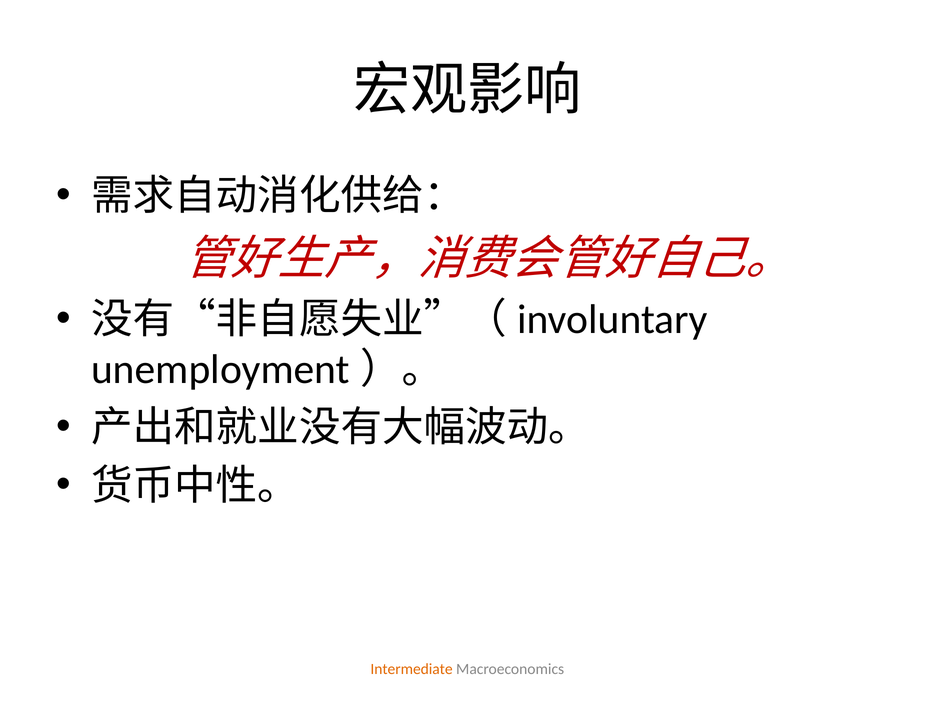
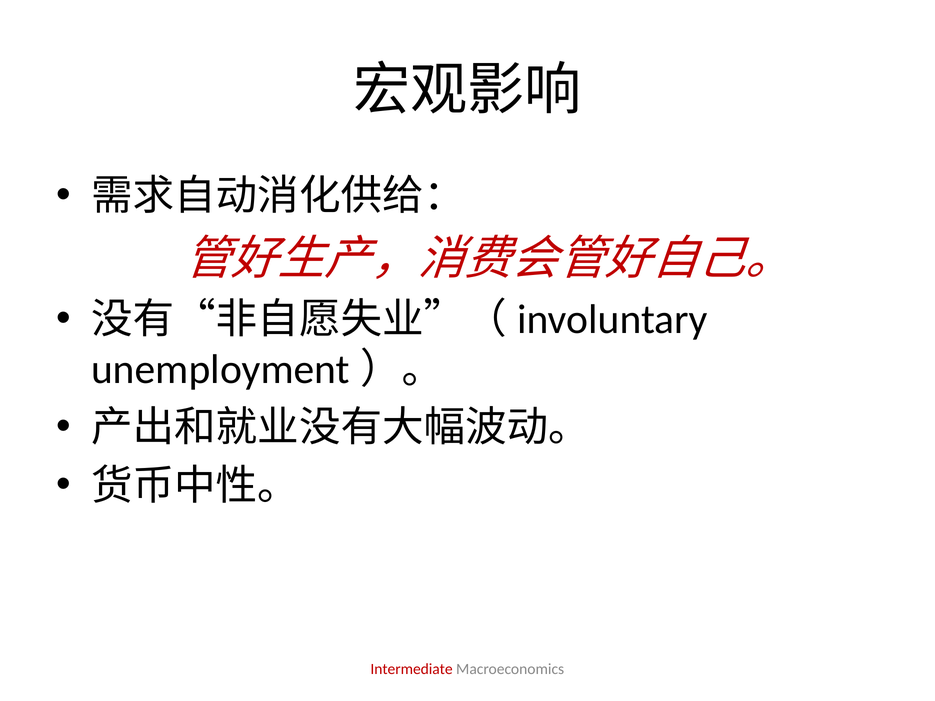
Intermediate colour: orange -> red
